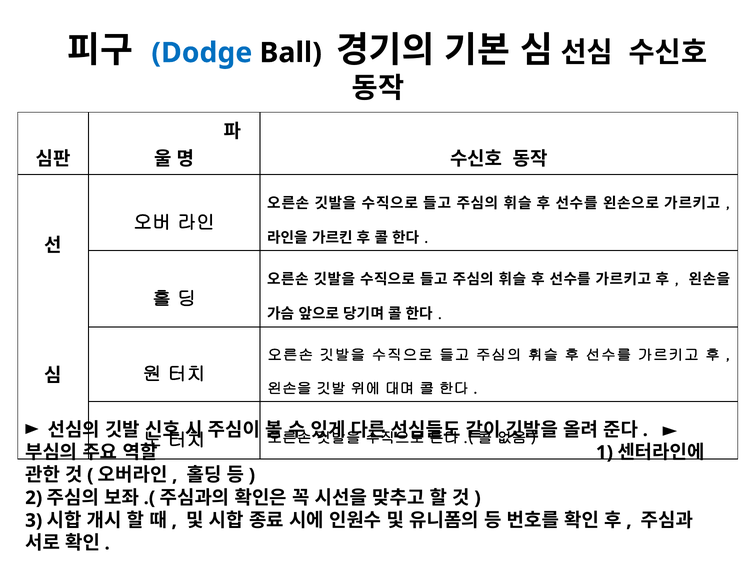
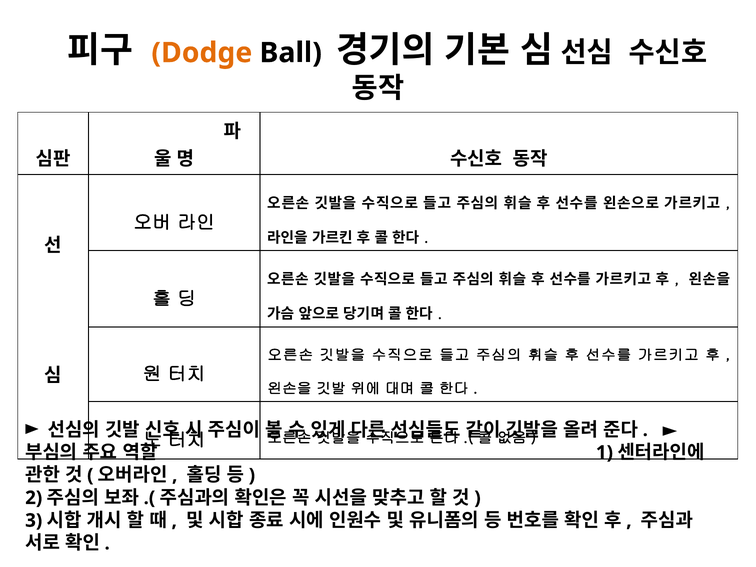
Dodge colour: blue -> orange
